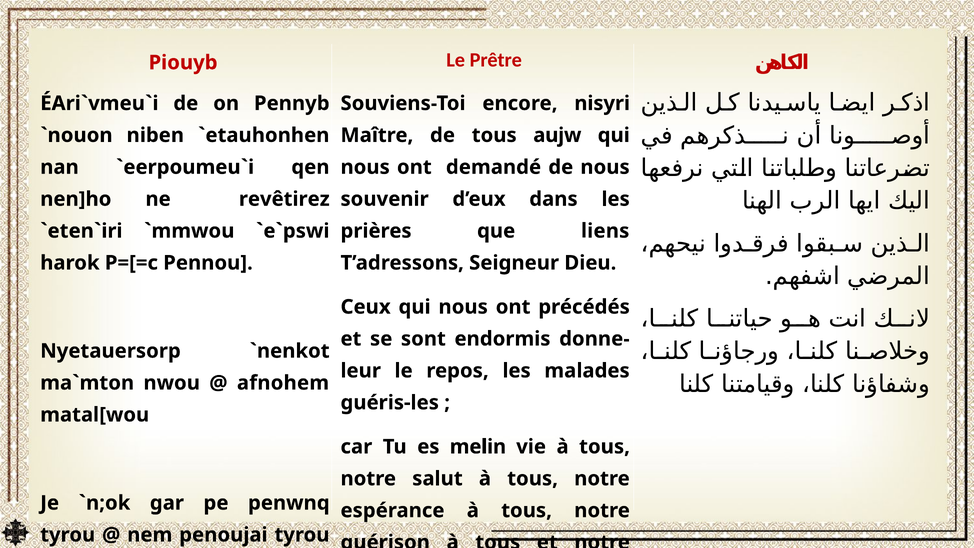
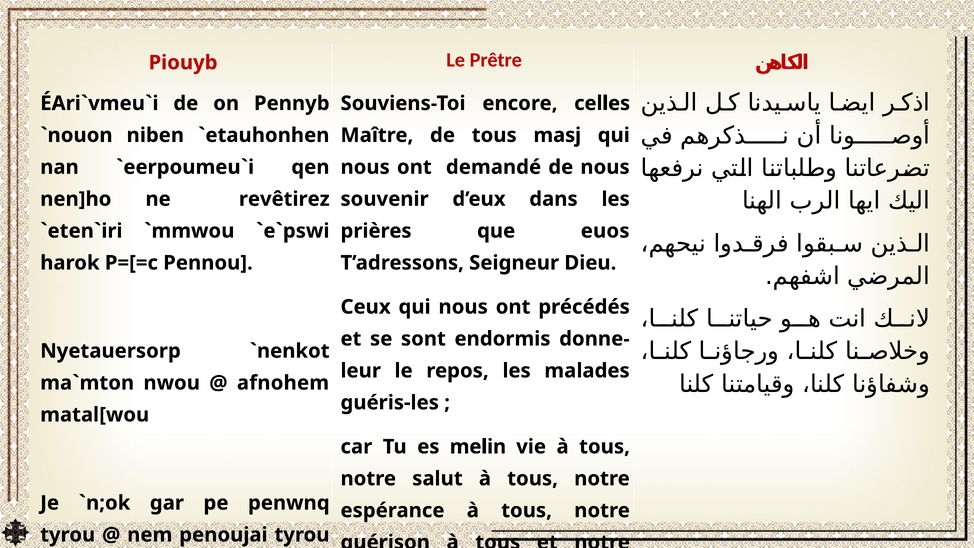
nisyri: nisyri -> celles
aujw: aujw -> masj
liens: liens -> euos
